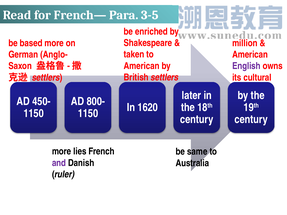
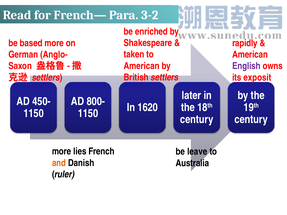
3-5: 3-5 -> 3-2
million: million -> rapidly
cultural: cultural -> exposit
same: same -> leave
and colour: purple -> orange
